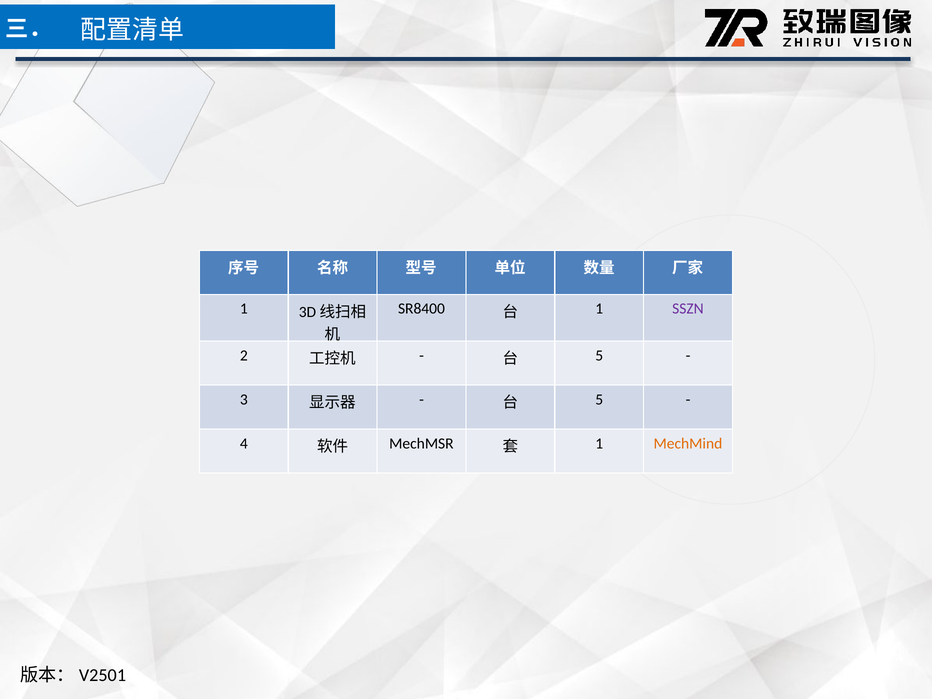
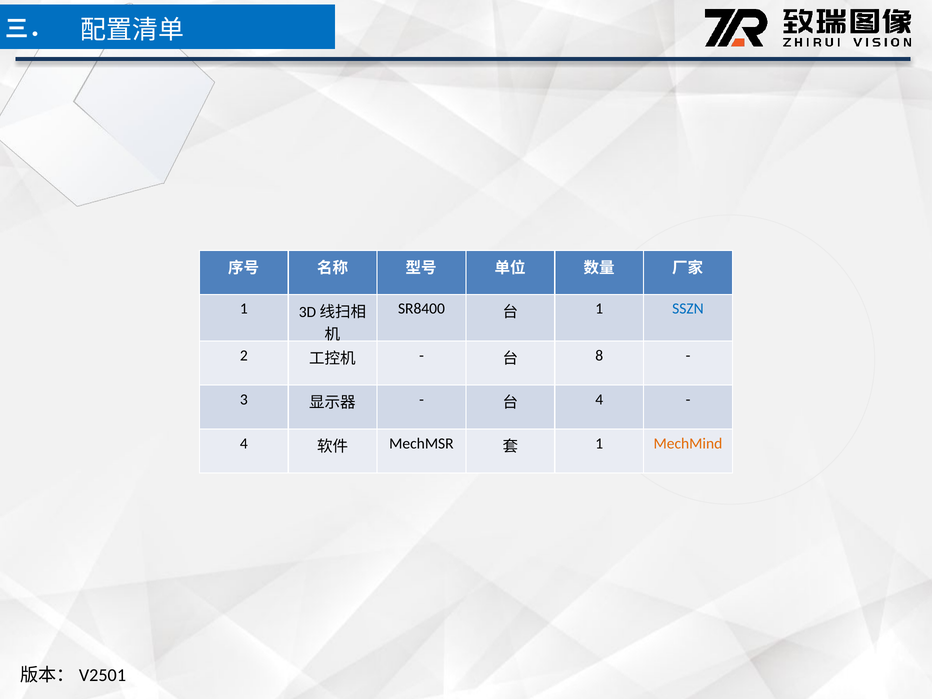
SSZN colour: purple -> blue
5 at (599, 355): 5 -> 8
5 at (599, 399): 5 -> 4
